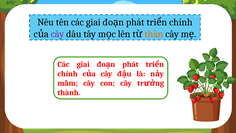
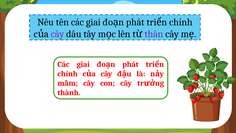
thân colour: orange -> purple
